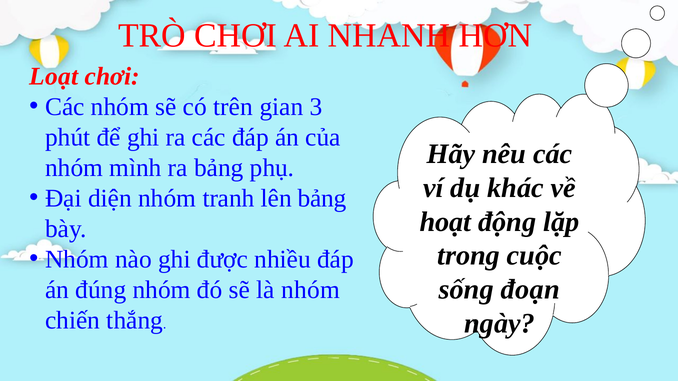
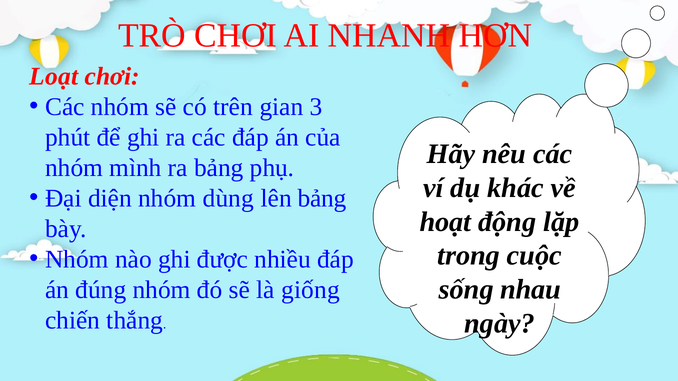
tranh: tranh -> dùng
đoạn: đoạn -> nhau
là nhóm: nhóm -> giống
